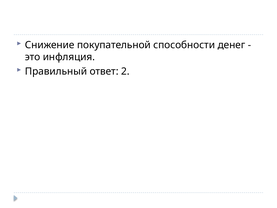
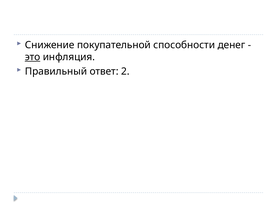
это underline: none -> present
